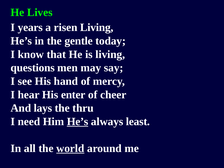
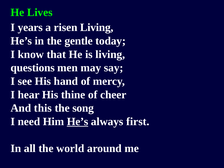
enter: enter -> thine
lays: lays -> this
thru: thru -> song
least: least -> first
world underline: present -> none
